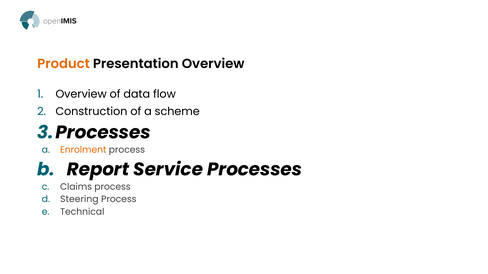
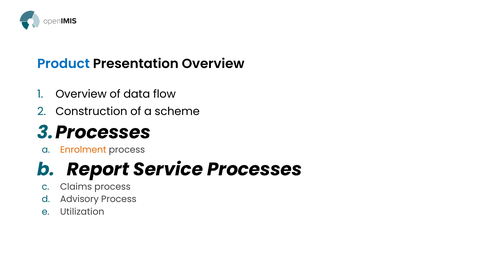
Product colour: orange -> blue
Steering: Steering -> Advisory
Technical: Technical -> Utilization
